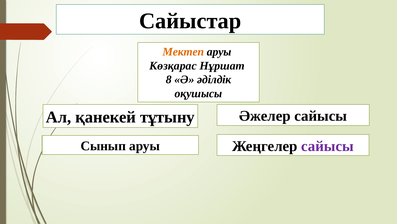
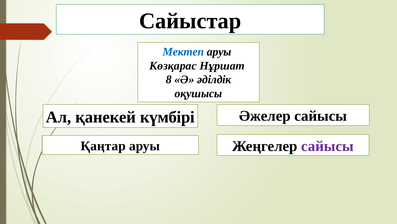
Мектеп colour: orange -> blue
тұтыну: тұтыну -> күмбірі
Сынып: Сынып -> Қаңтар
